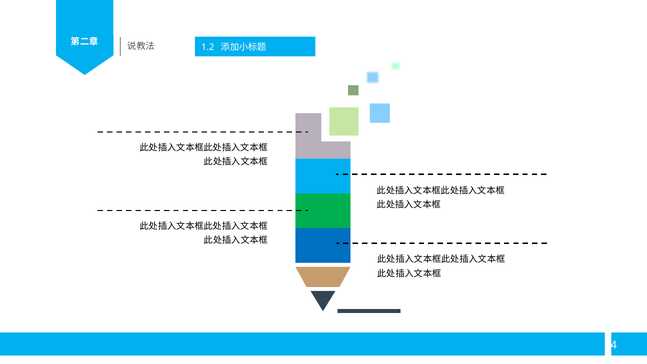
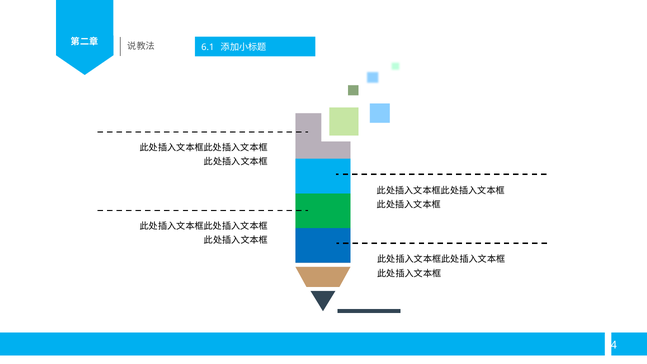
1.2: 1.2 -> 6.1
